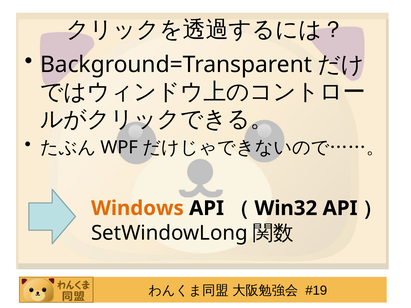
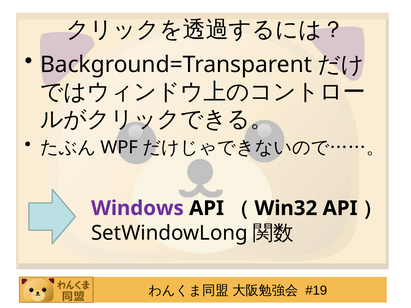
Windows colour: orange -> purple
